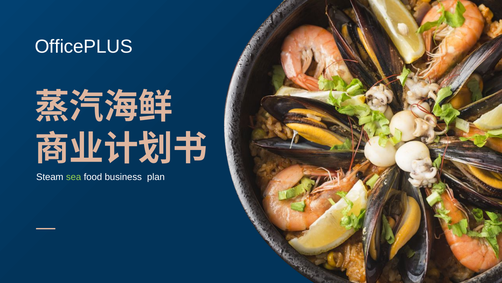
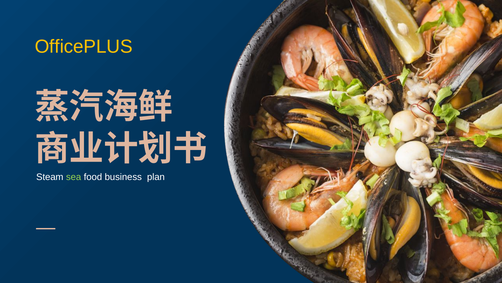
OfficePLUS colour: white -> yellow
